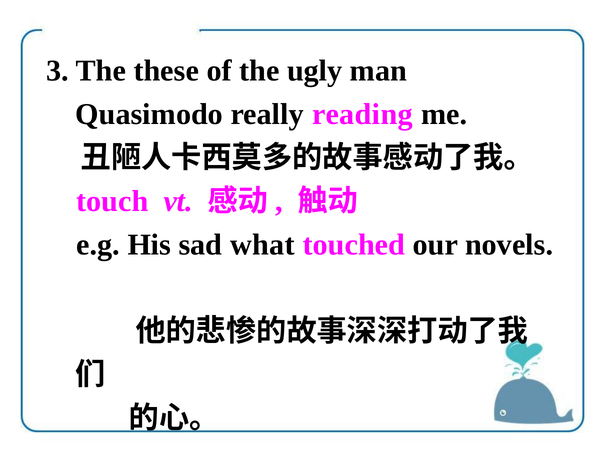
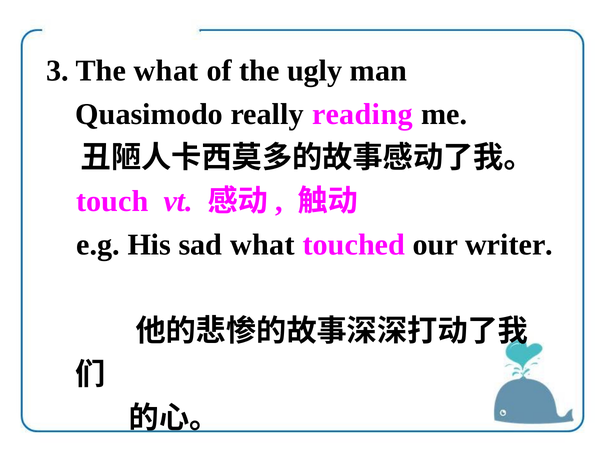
The these: these -> what
novels: novels -> writer
